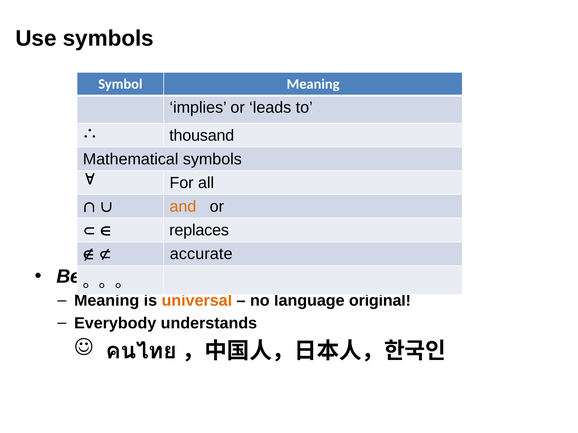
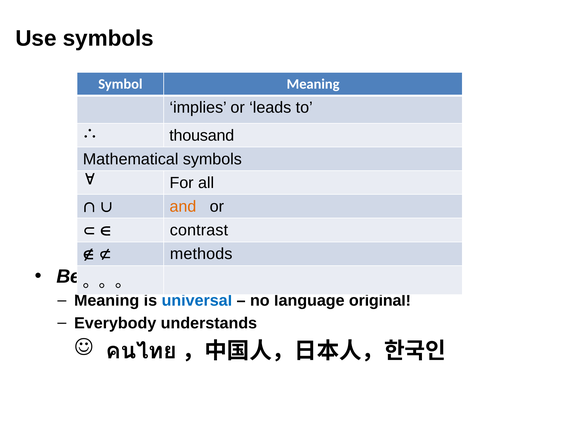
replaces: replaces -> contrast
accurate: accurate -> methods
universal colour: orange -> blue
